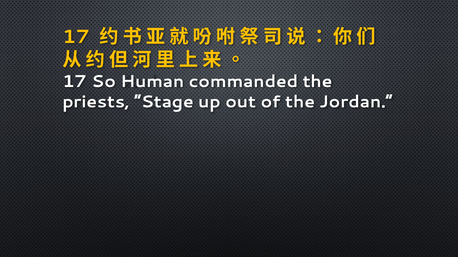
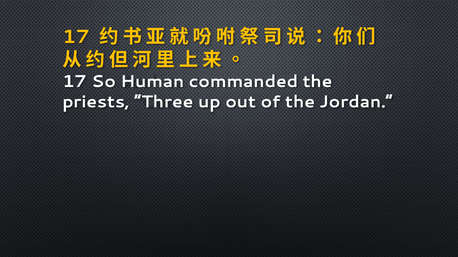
Stage: Stage -> Three
